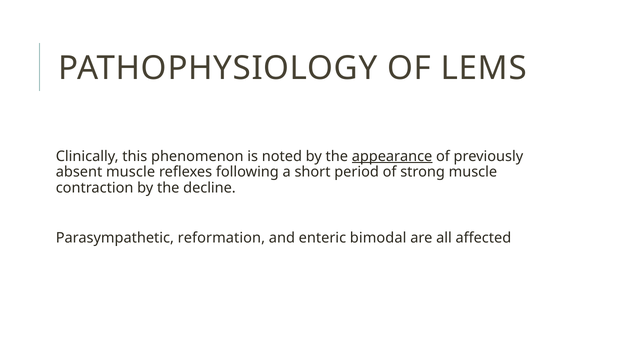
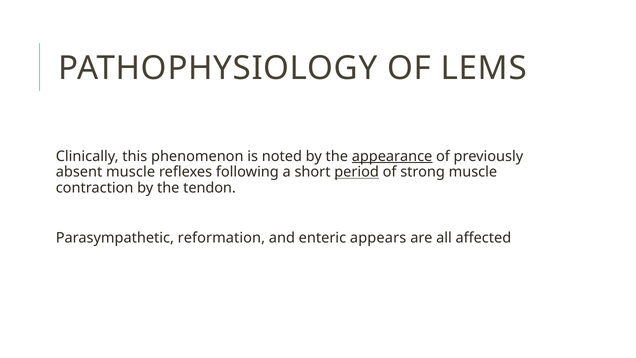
period underline: none -> present
decline: decline -> tendon
bimodal: bimodal -> appears
